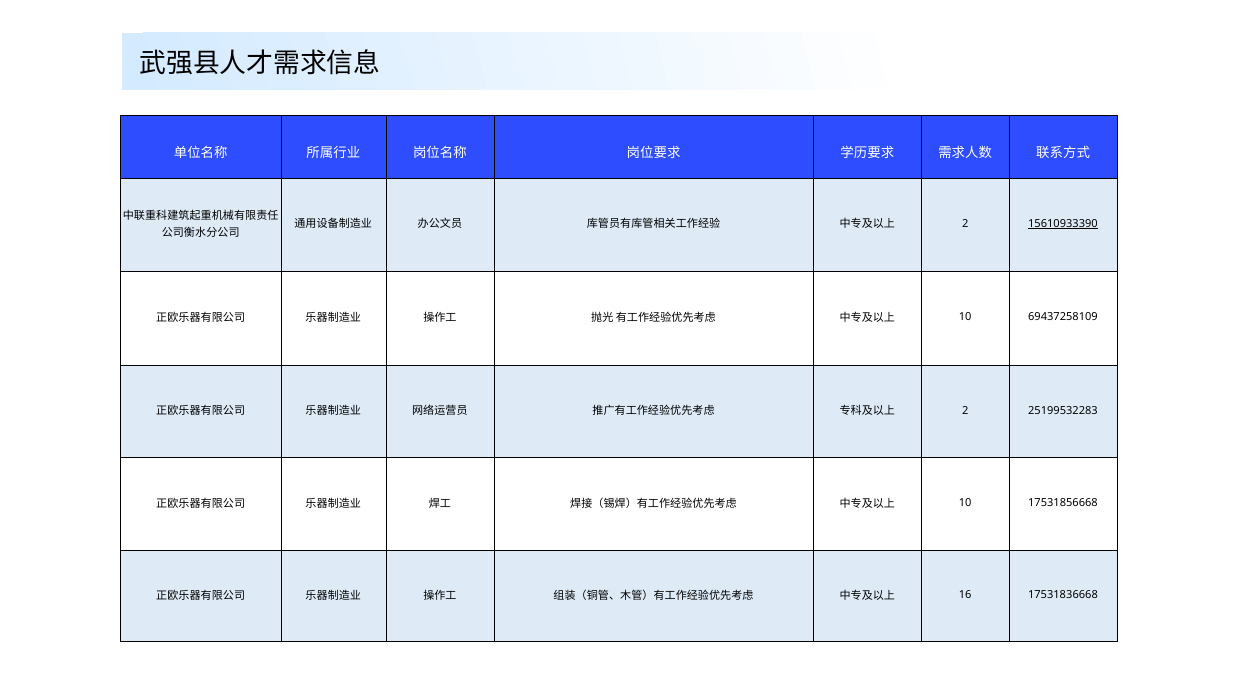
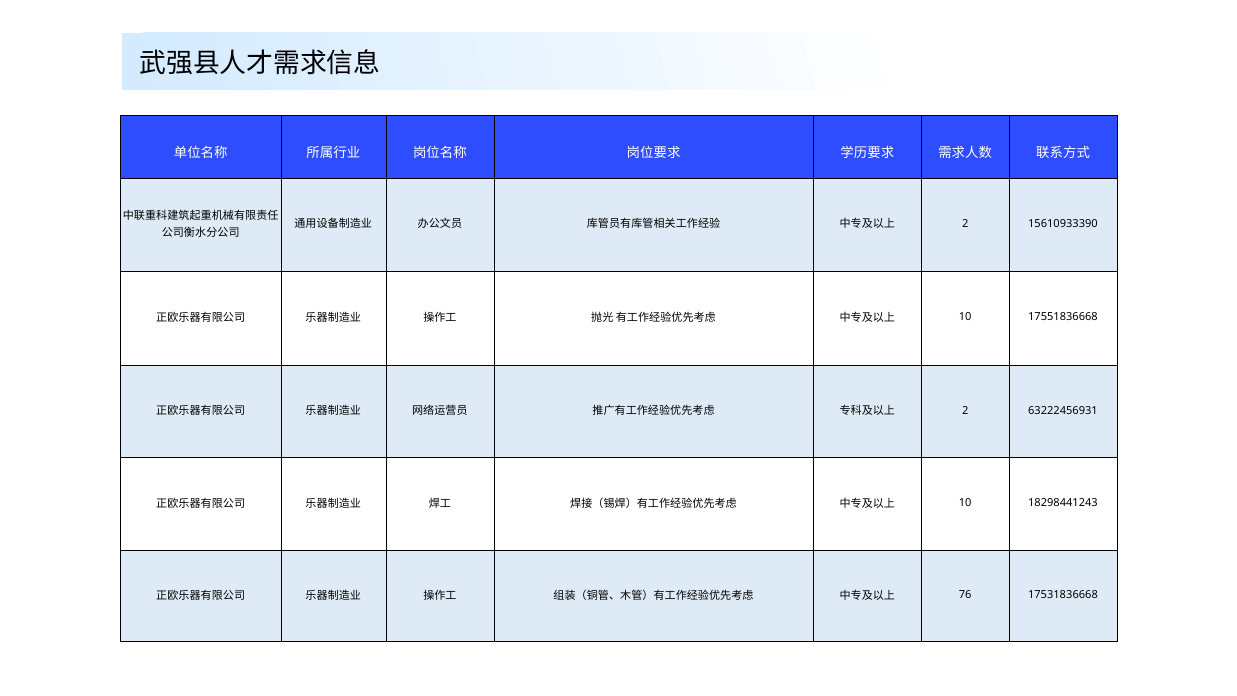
15610933390 underline: present -> none
69437258109: 69437258109 -> 17551836668
25199532283: 25199532283 -> 63222456931
17531856668: 17531856668 -> 18298441243
16: 16 -> 76
